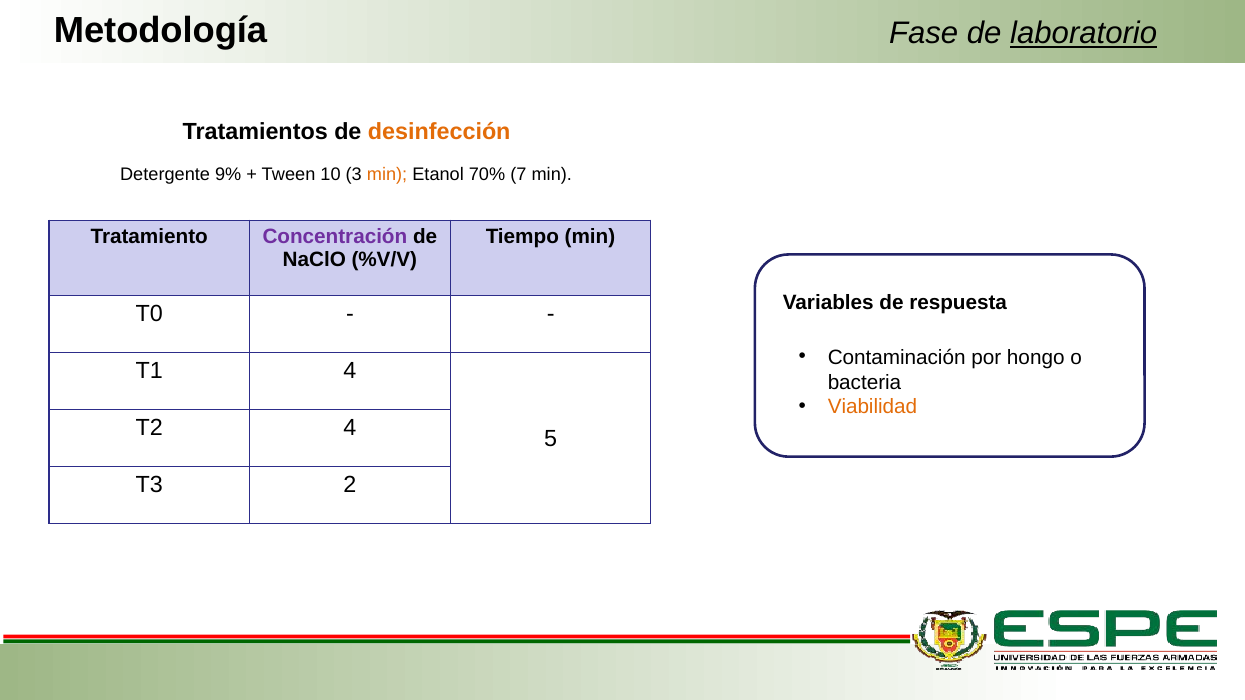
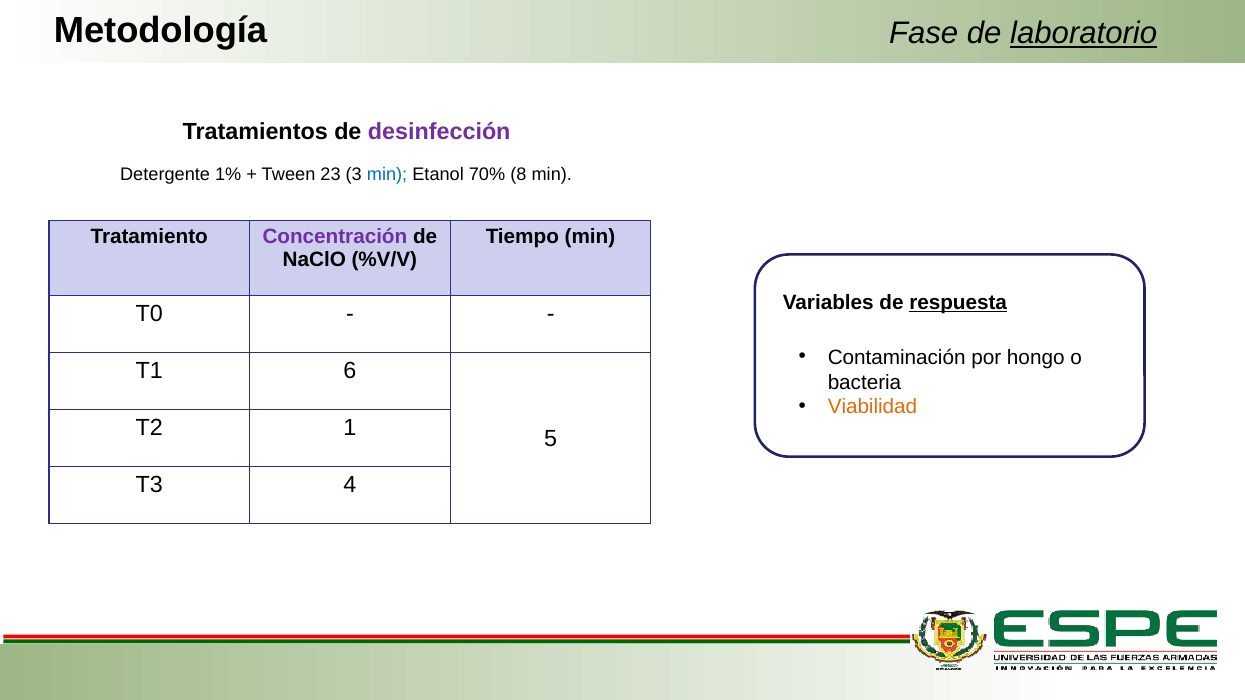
desinfección colour: orange -> purple
9%: 9% -> 1%
10: 10 -> 23
min at (387, 174) colour: orange -> blue
7: 7 -> 8
respuesta underline: none -> present
T1 4: 4 -> 6
T2 4: 4 -> 1
2: 2 -> 4
